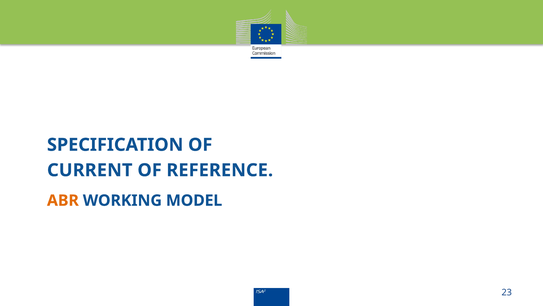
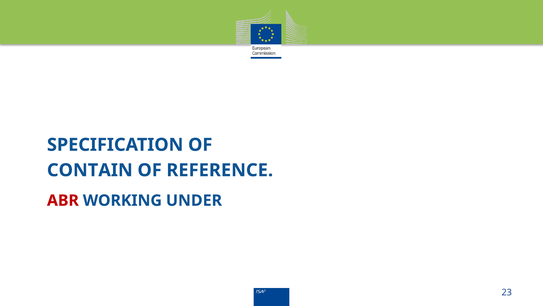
CURRENT: CURRENT -> CONTAIN
ABR colour: orange -> red
MODEL: MODEL -> UNDER
